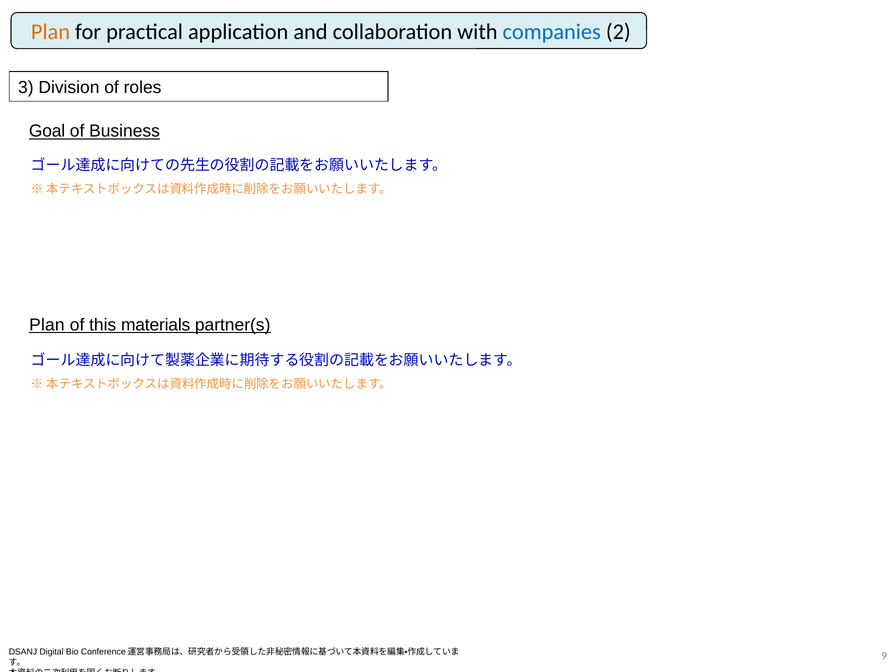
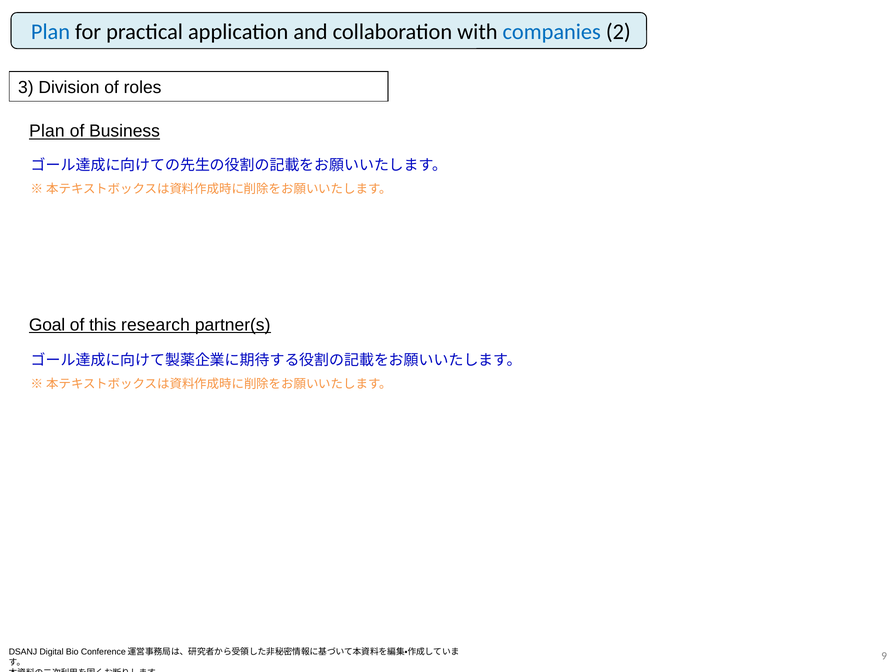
Plan at (51, 32) colour: orange -> blue
Goal at (47, 131): Goal -> Plan
Plan at (47, 325): Plan -> Goal
materials: materials -> research
